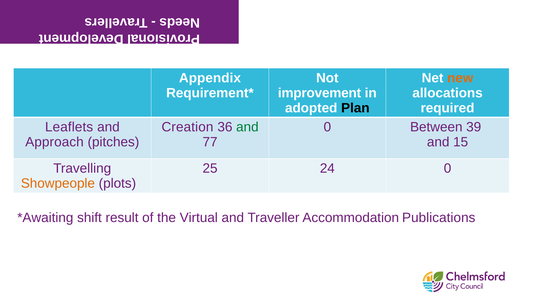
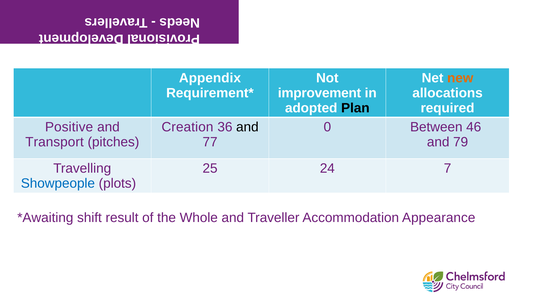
Leaflets: Leaflets -> Positive
and at (247, 127) colour: green -> black
39: 39 -> 46
Approach: Approach -> Transport
15: 15 -> 79
24 0: 0 -> 7
Showpeople colour: orange -> blue
Virtual: Virtual -> Whole
Publications: Publications -> Appearance
